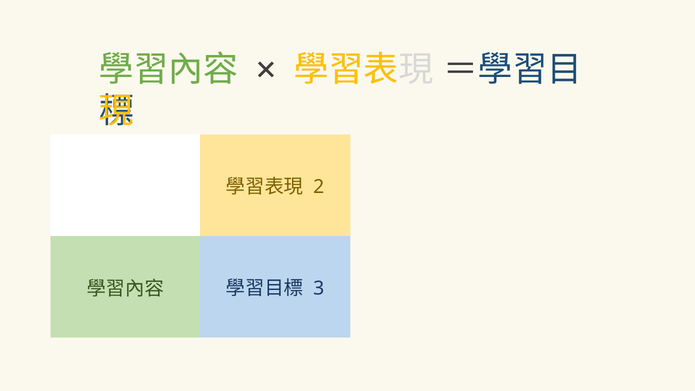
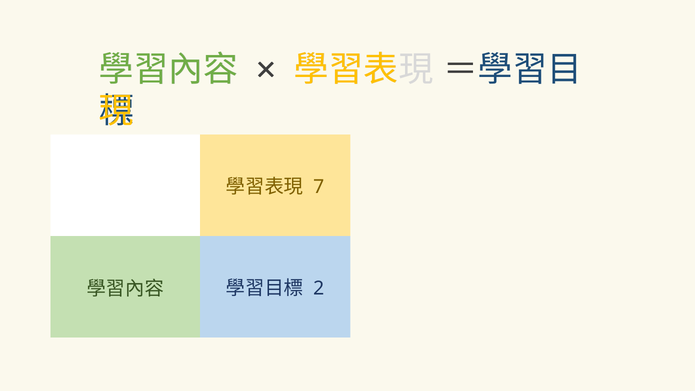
2 at (319, 187): 2 -> 7
3 at (319, 289): 3 -> 2
